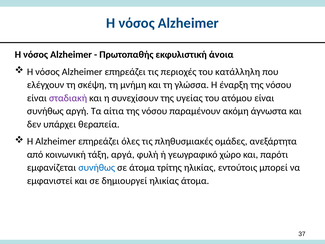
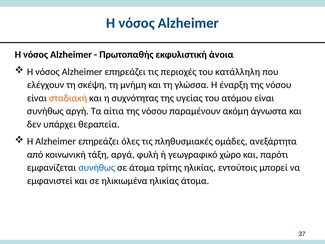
σταδιακή colour: purple -> orange
συνεχίσουν: συνεχίσουν -> συχνότητας
δημιουργεί: δημιουργεί -> ηλικιωμένα
